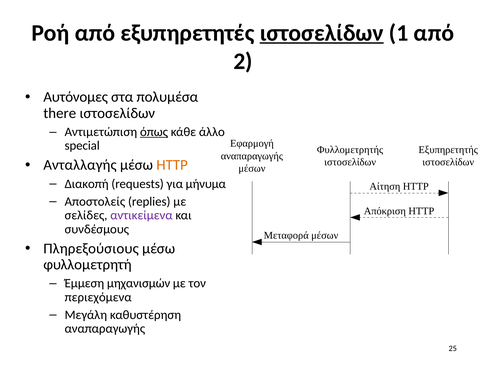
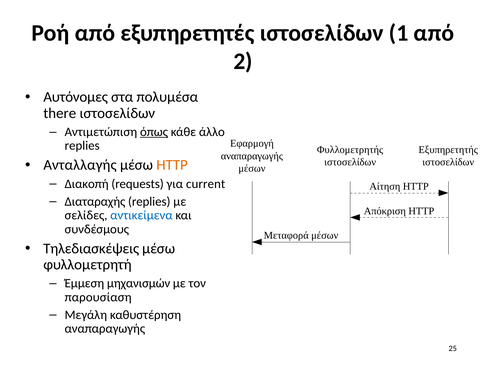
ιστοσελίδων at (322, 33) underline: present -> none
special at (82, 146): special -> replies
μήνυμα: μήνυμα -> current
Αποστολείς: Αποστολείς -> Διαταραχής
αντικείμενα colour: purple -> blue
Πληρεξούσιους: Πληρεξούσιους -> Τηλεδιασκέψεις
περιεχόμενα: περιεχόμενα -> παρουσίαση
